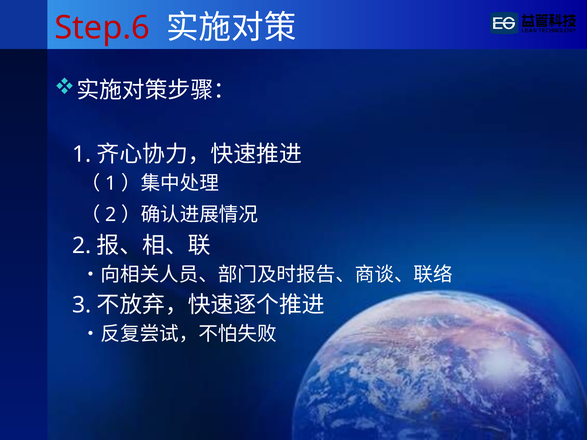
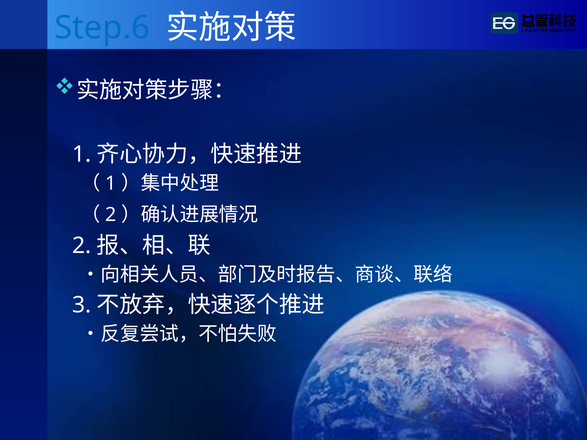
Step.6 colour: red -> blue
